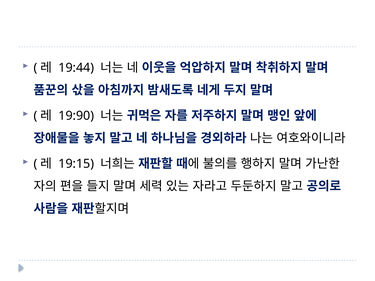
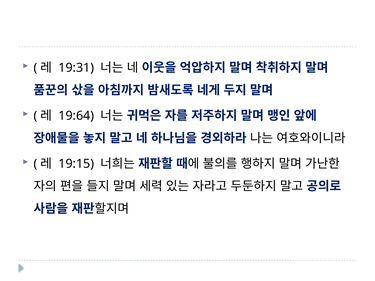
19:44: 19:44 -> 19:31
19:90: 19:90 -> 19:64
